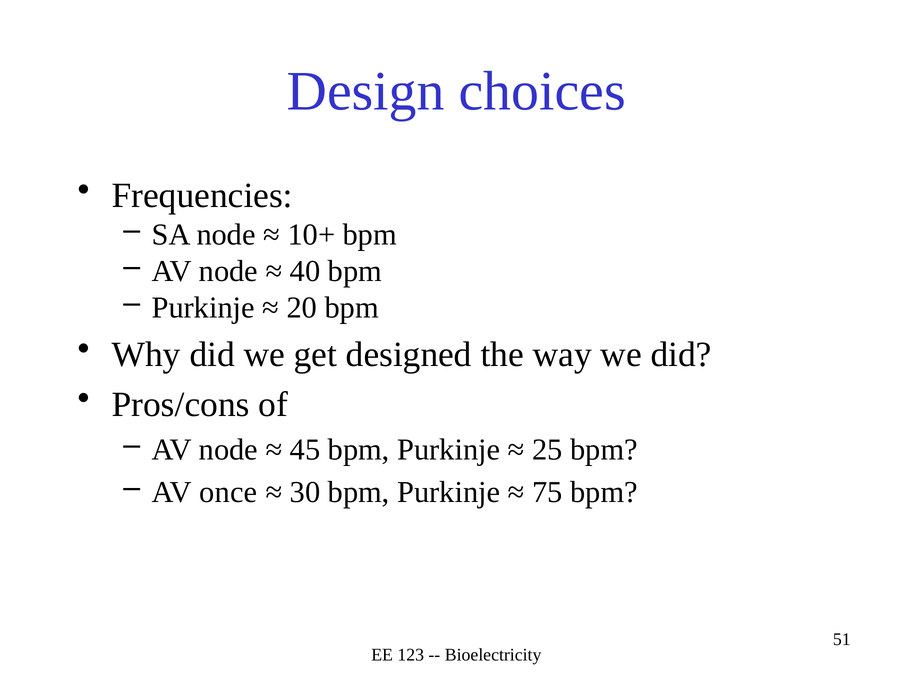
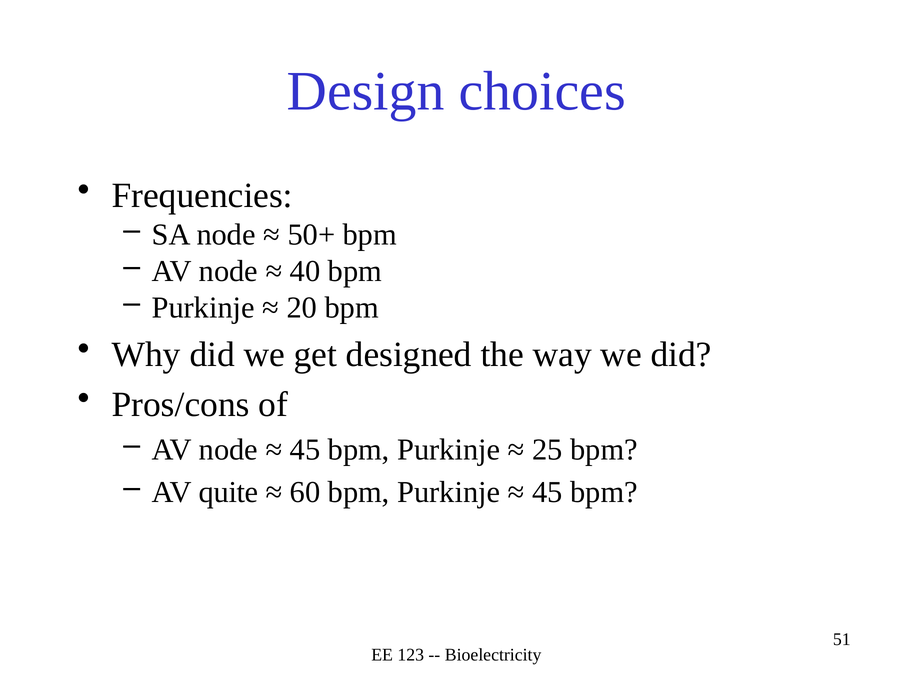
10+: 10+ -> 50+
once: once -> quite
30: 30 -> 60
75 at (547, 493): 75 -> 45
